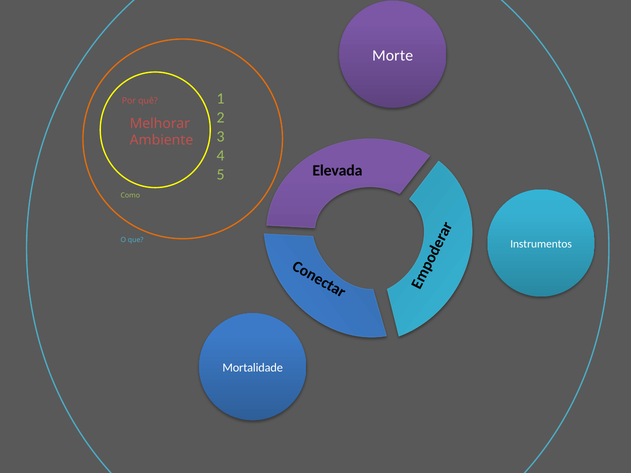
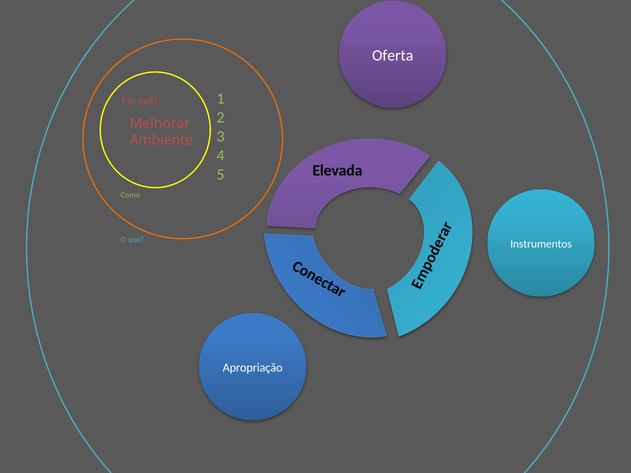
Morte: Morte -> Oferta
Mortalidade: Mortalidade -> Apropriação
